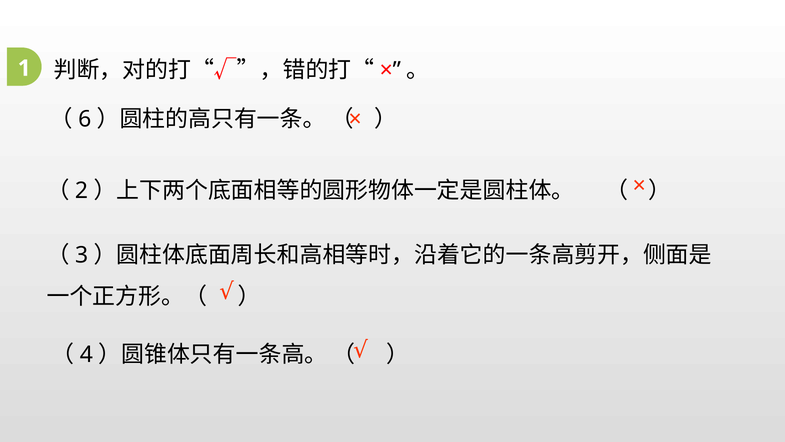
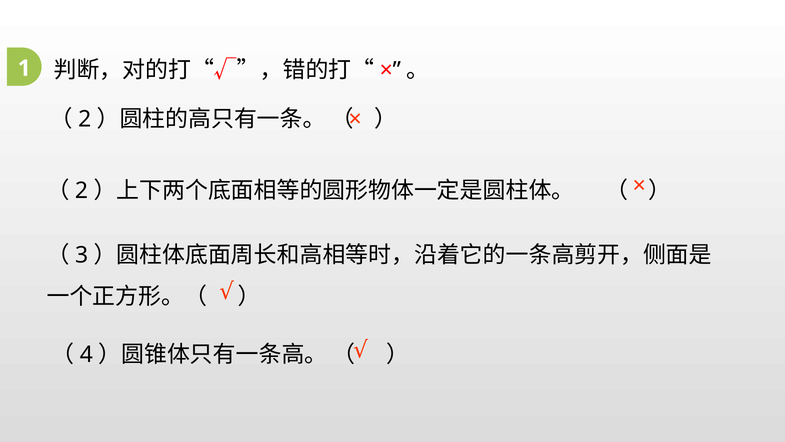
6 at (85, 119): 6 -> 2
